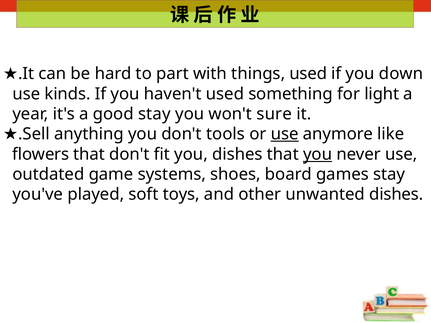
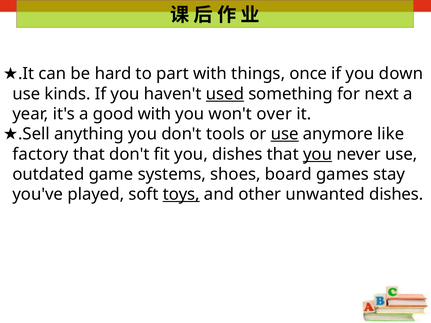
things used: used -> once
used at (225, 94) underline: none -> present
light: light -> next
good stay: stay -> with
sure: sure -> over
flowers: flowers -> factory
toys underline: none -> present
